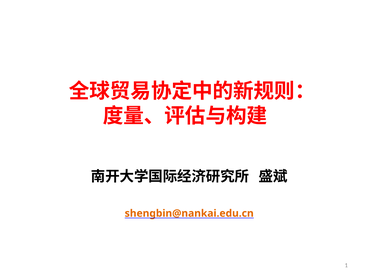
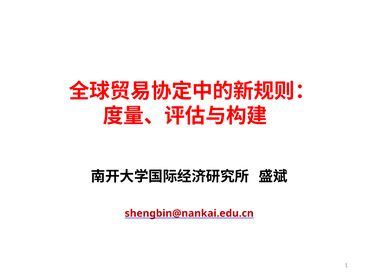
shengbin@nankai.edu.cn colour: orange -> red
